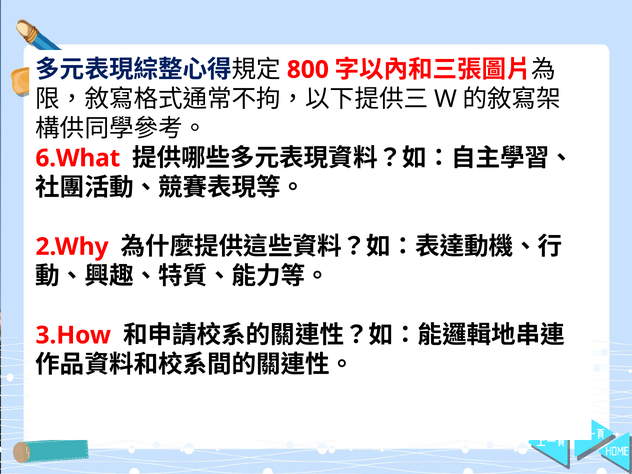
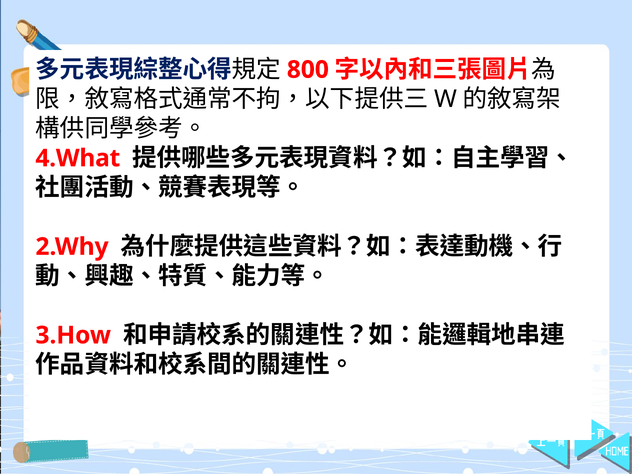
6.What: 6.What -> 4.What
